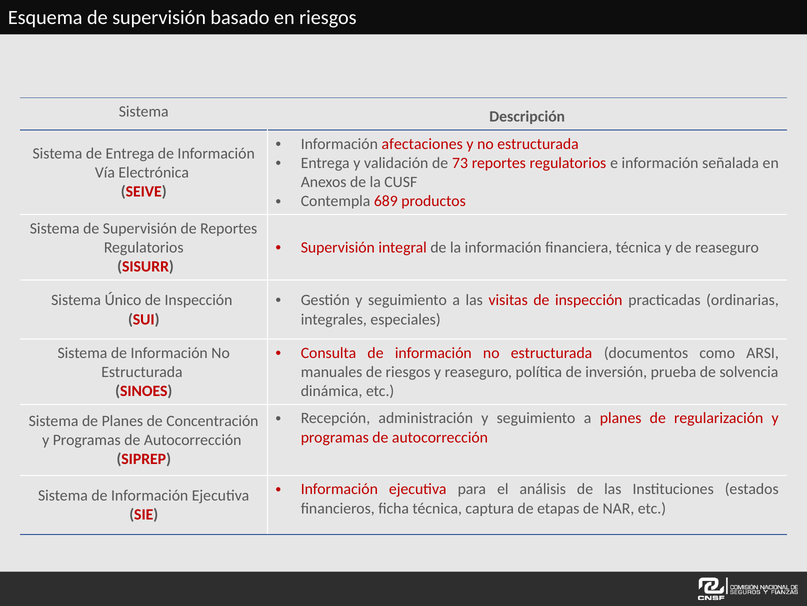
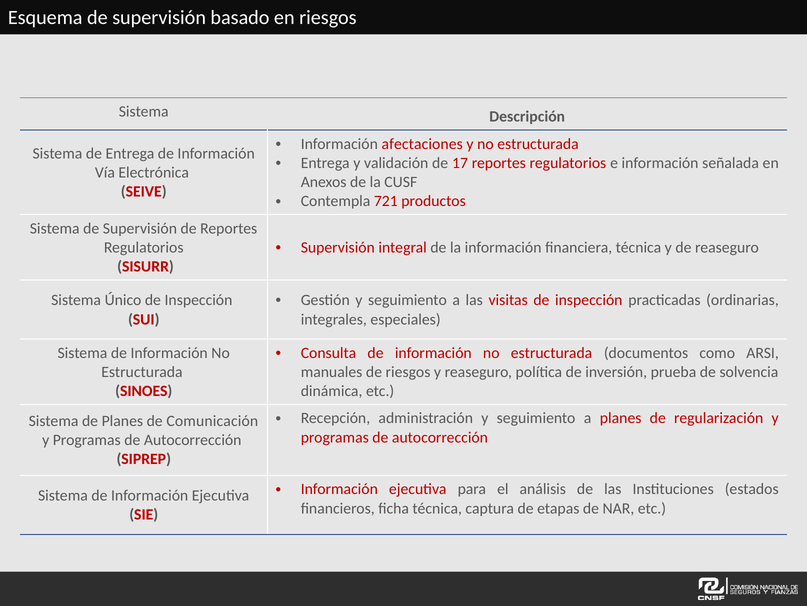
73: 73 -> 17
689: 689 -> 721
Concentración: Concentración -> Comunicación
